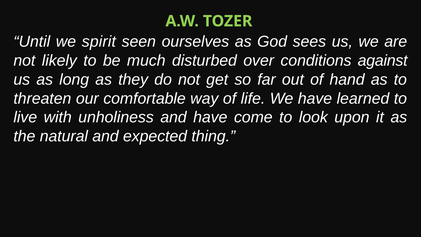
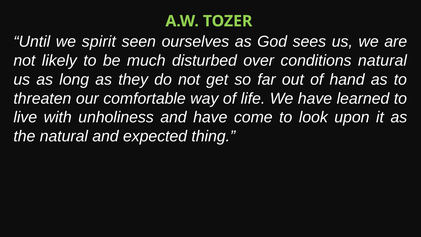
conditions against: against -> natural
